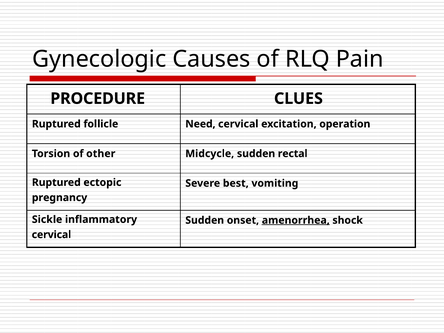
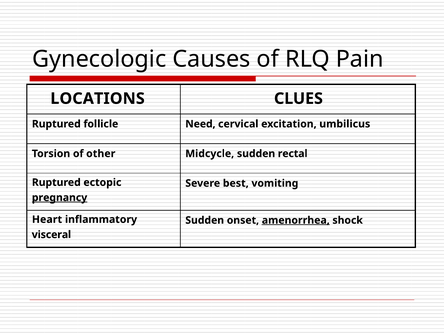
PROCEDURE: PROCEDURE -> LOCATIONS
operation: operation -> umbilicus
pregnancy underline: none -> present
Sickle: Sickle -> Heart
cervical at (51, 235): cervical -> visceral
